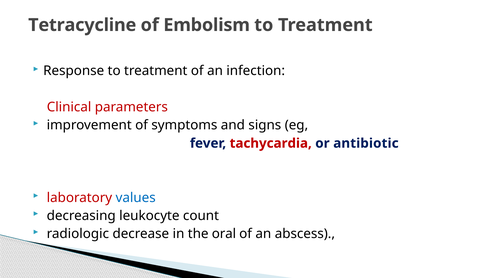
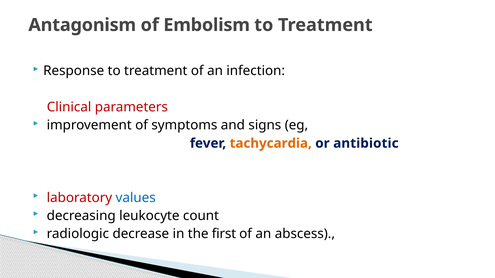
Tetracycline: Tetracycline -> Antagonism
tachycardia colour: red -> orange
oral: oral -> first
